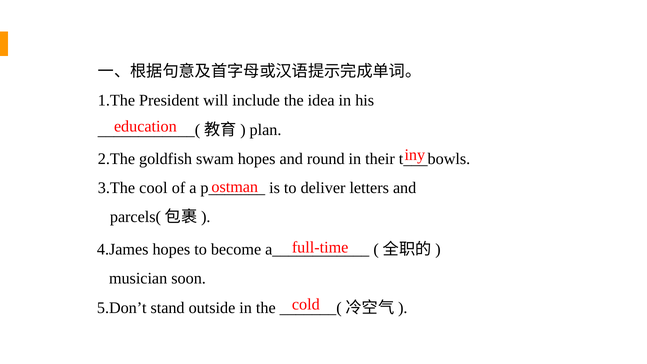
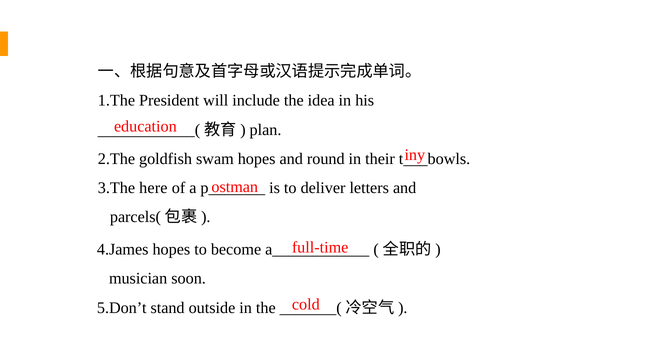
cool: cool -> here
